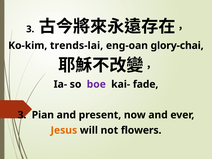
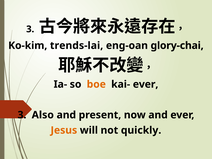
boe colour: purple -> orange
kai- fade: fade -> ever
Pian: Pian -> Also
flowers: flowers -> quickly
